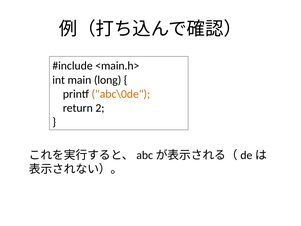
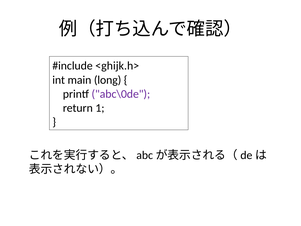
<main.h>: <main.h> -> <ghijk.h>
abc\0de colour: orange -> purple
2: 2 -> 1
